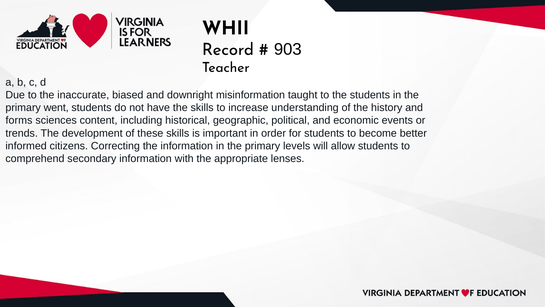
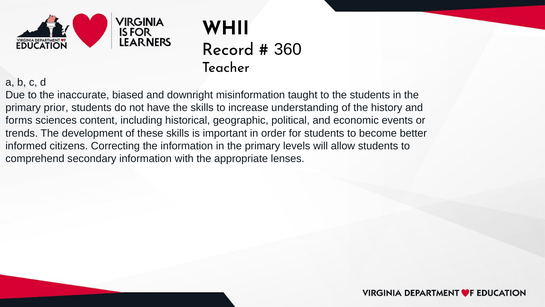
903: 903 -> 360
went: went -> prior
